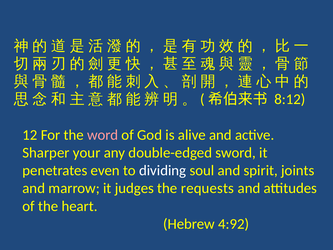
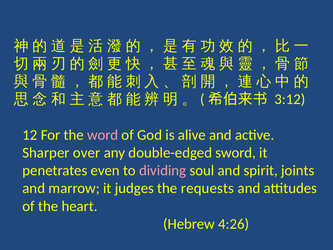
8:12: 8:12 -> 3:12
your: your -> over
dividing colour: white -> pink
4:92: 4:92 -> 4:26
